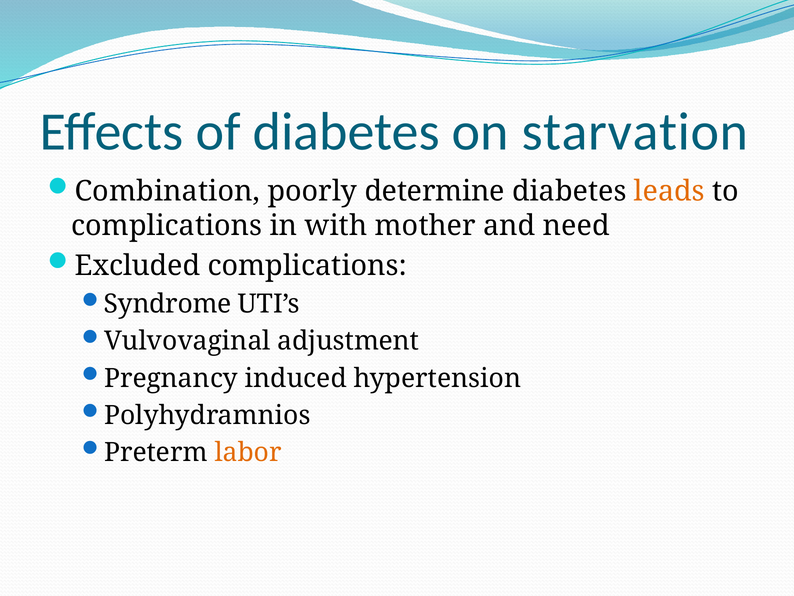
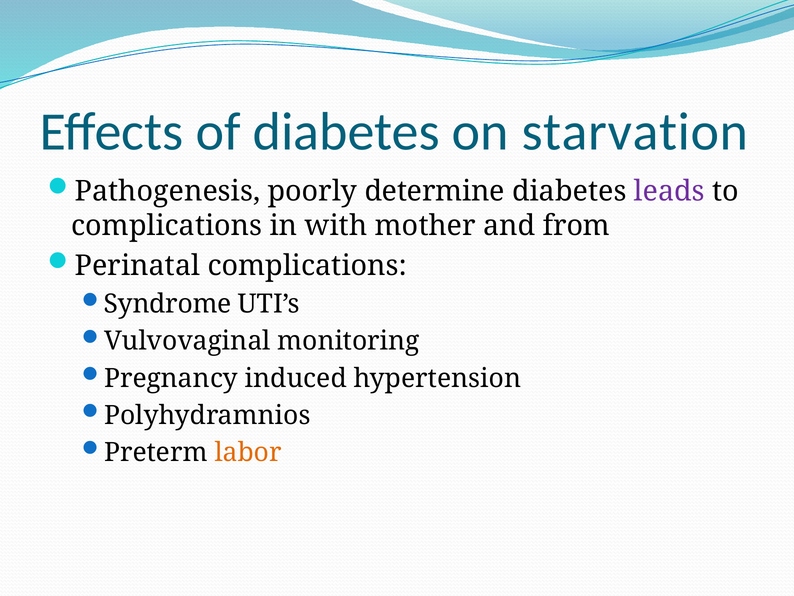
Combination: Combination -> Pathogenesis
leads colour: orange -> purple
need: need -> from
Excluded: Excluded -> Perinatal
adjustment: adjustment -> monitoring
